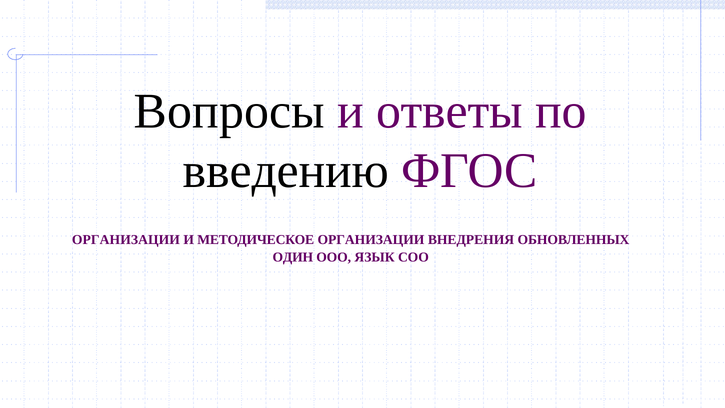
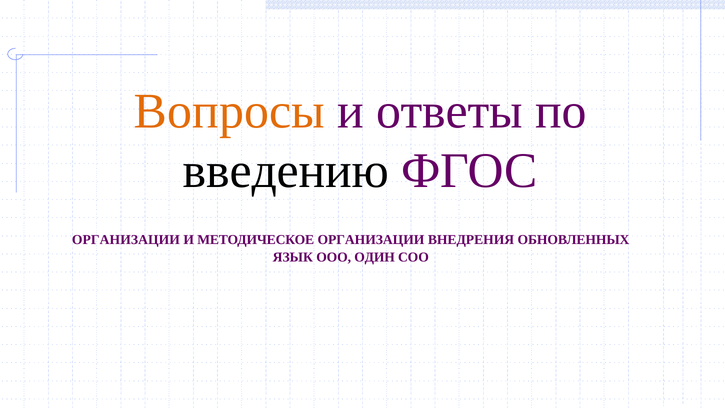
Вопросы colour: black -> orange
ОДИН: ОДИН -> ЯЗЫК
ЯЗЫК: ЯЗЫК -> ОДИН
